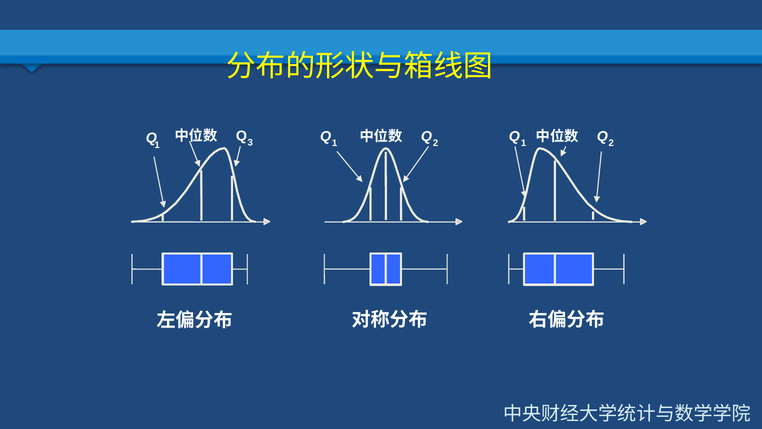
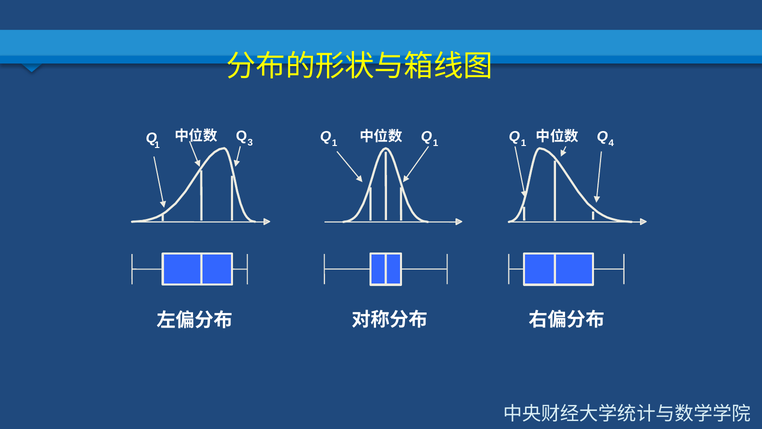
2 at (436, 143): 2 -> 1
2 at (611, 143): 2 -> 4
